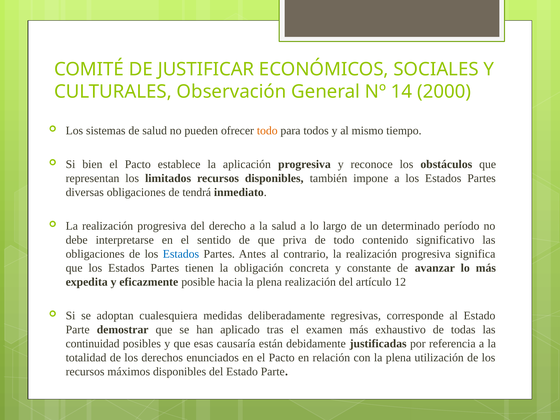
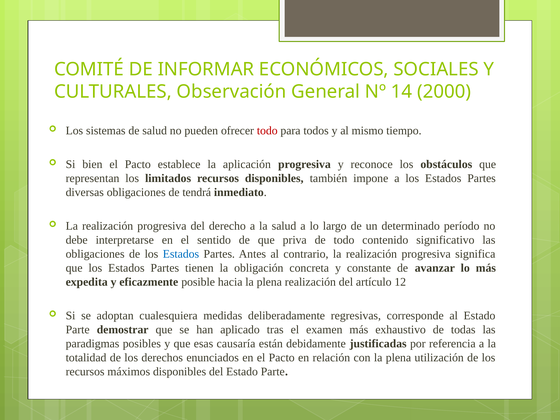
JUSTIFICAR: JUSTIFICAR -> INFORMAR
todo at (267, 131) colour: orange -> red
continuidad: continuidad -> paradigmas
